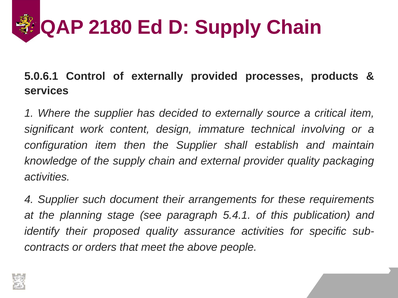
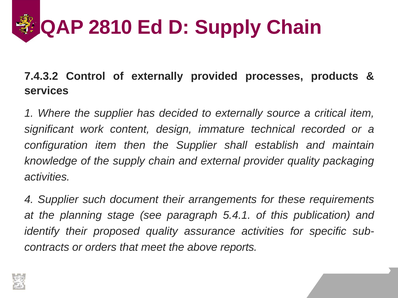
2180: 2180 -> 2810
5.0.6.1: 5.0.6.1 -> 7.4.3.2
involving: involving -> recorded
people: people -> reports
